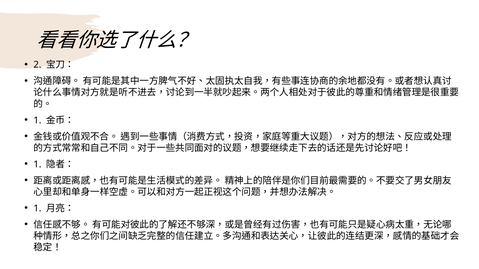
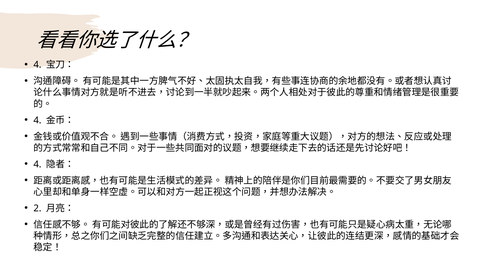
2 at (37, 65): 2 -> 4
1 at (37, 120): 1 -> 4
1 at (37, 165): 1 -> 4
1 at (37, 209): 1 -> 2
